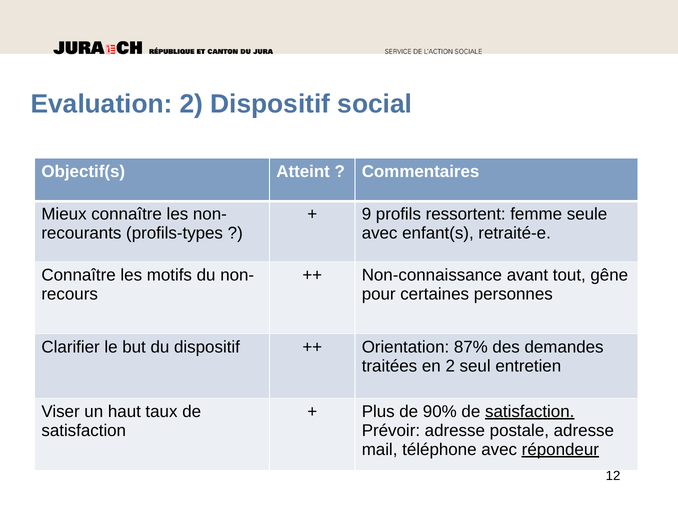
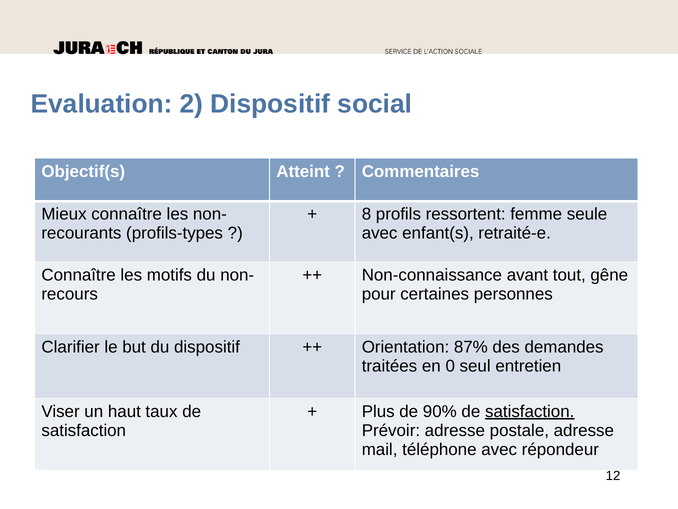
9: 9 -> 8
en 2: 2 -> 0
répondeur underline: present -> none
